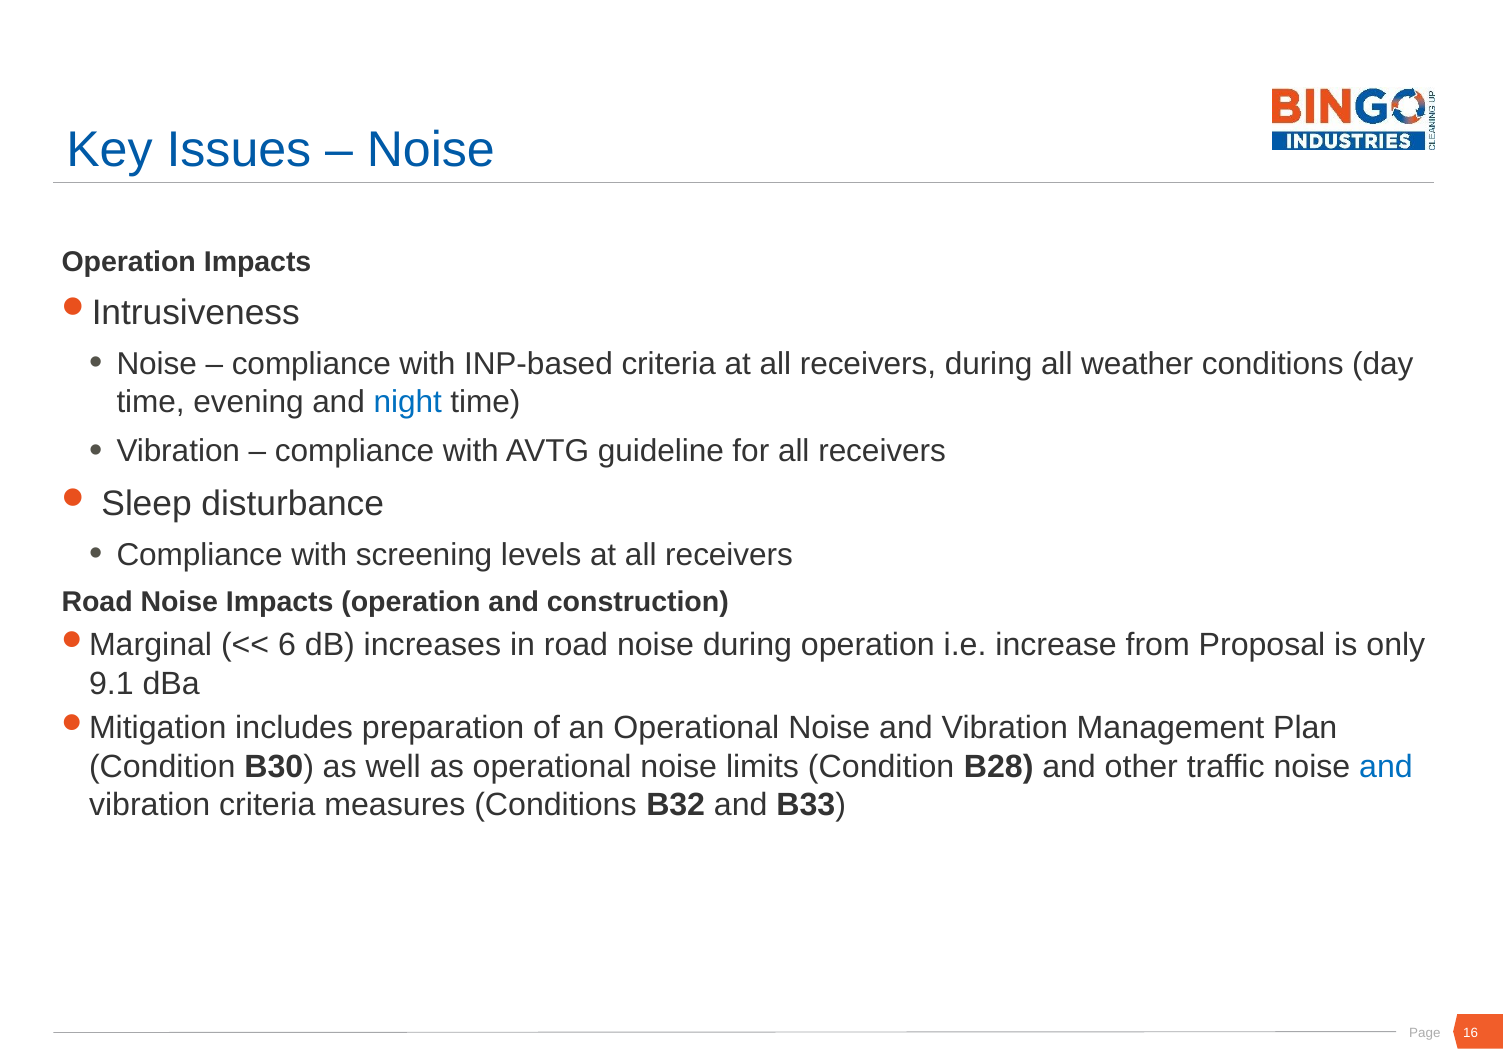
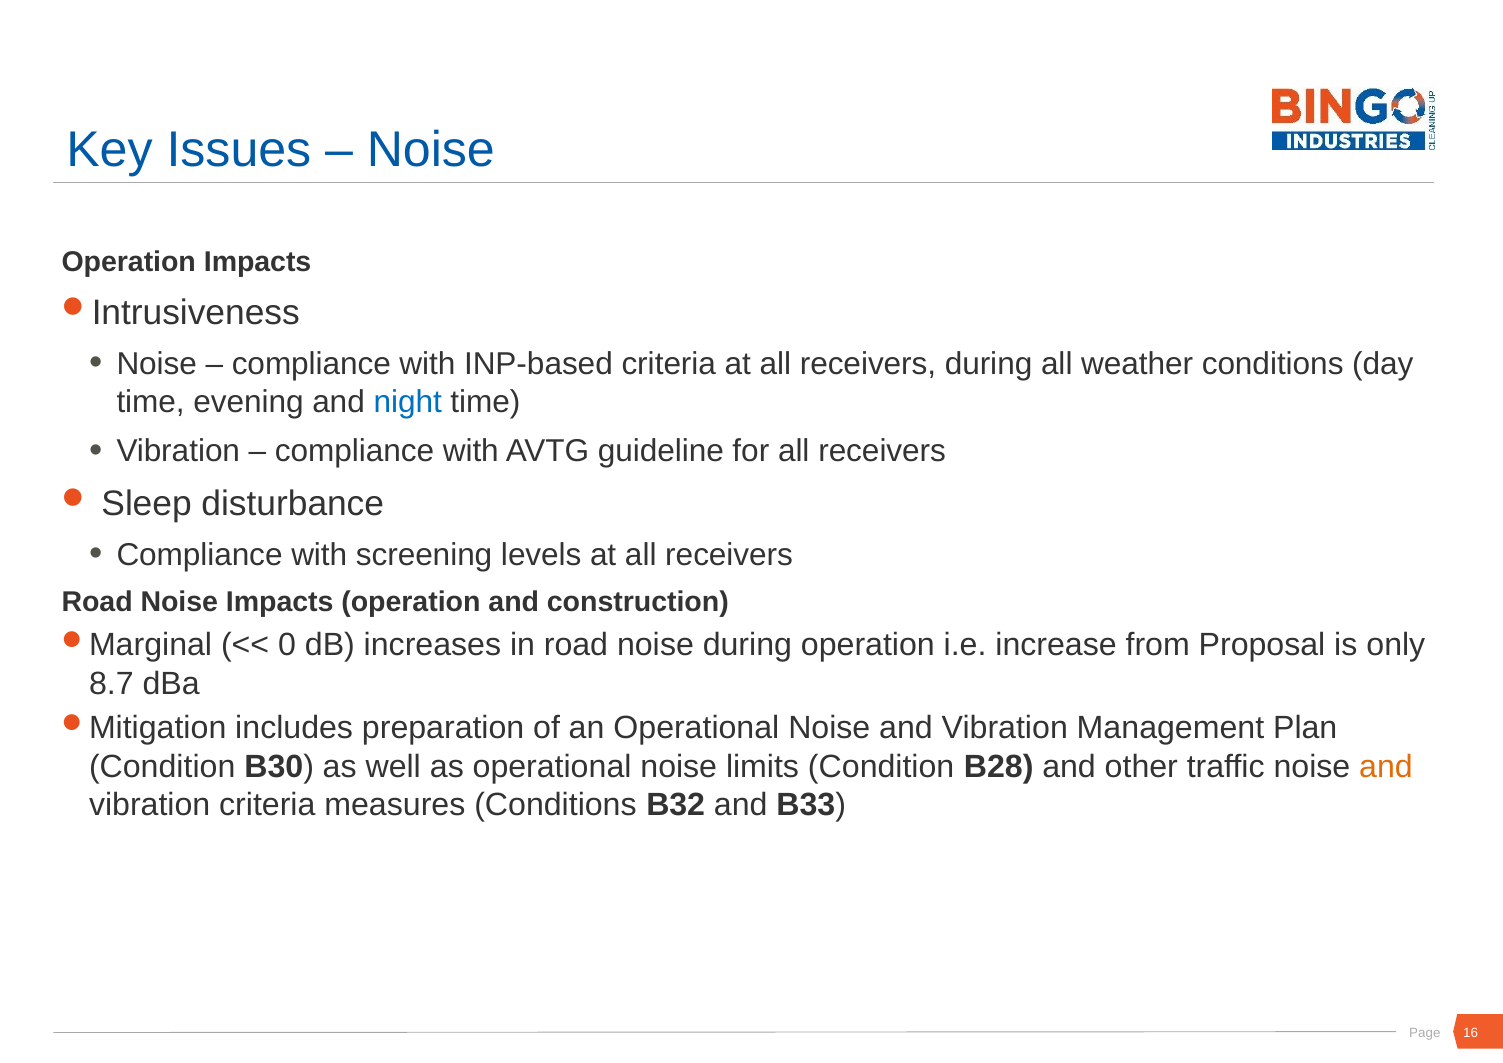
6: 6 -> 0
9.1: 9.1 -> 8.7
and at (1386, 766) colour: blue -> orange
